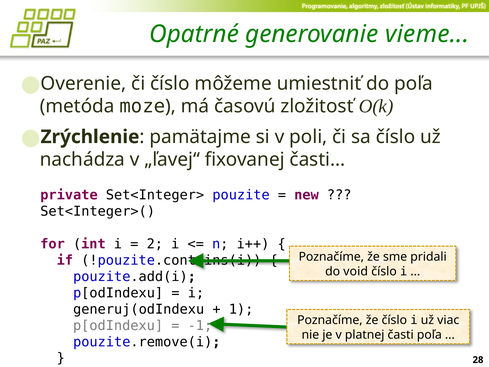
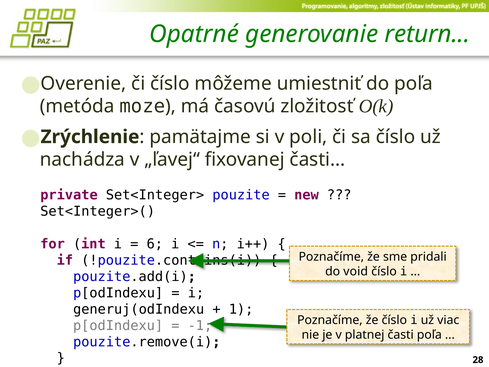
vieme: vieme -> return
2: 2 -> 6
